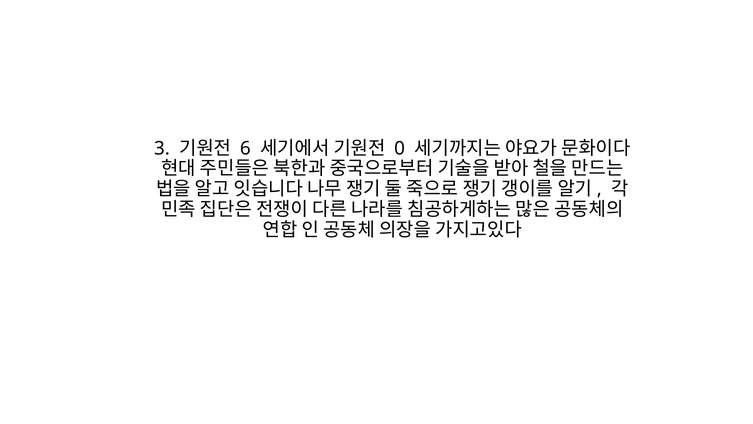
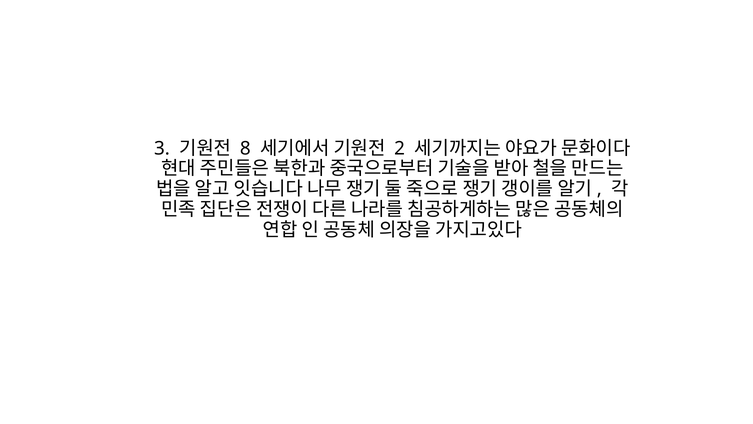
6: 6 -> 8
0: 0 -> 2
